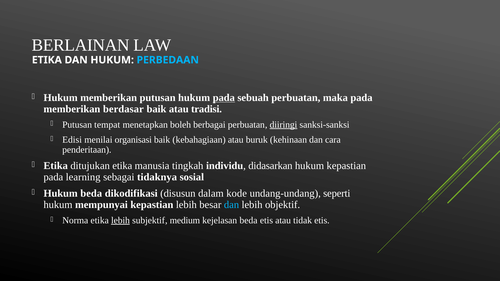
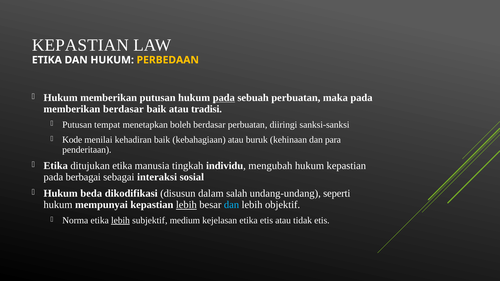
BERLAINAN at (81, 45): BERLAINAN -> KEPASTIAN
PERBEDAAN colour: light blue -> yellow
boleh berbagai: berbagai -> berdasar
diiringi underline: present -> none
Edisi: Edisi -> Kode
organisasi: organisasi -> kehadiran
cara: cara -> para
didasarkan: didasarkan -> mengubah
learning: learning -> berbagai
tidaknya: tidaknya -> interaksi
kode: kode -> salah
lebih at (186, 205) underline: none -> present
kejelasan beda: beda -> etika
